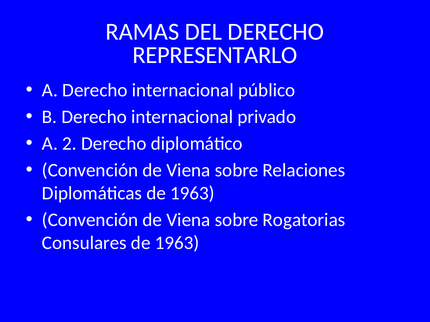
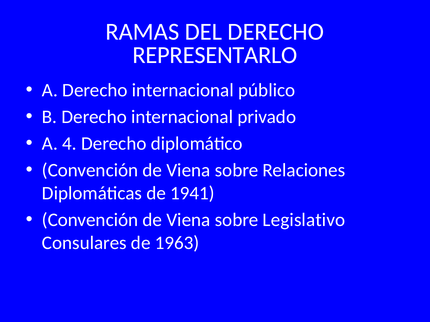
2: 2 -> 4
Diplomáticas de 1963: 1963 -> 1941
Rogatorias: Rogatorias -> Legislativo
